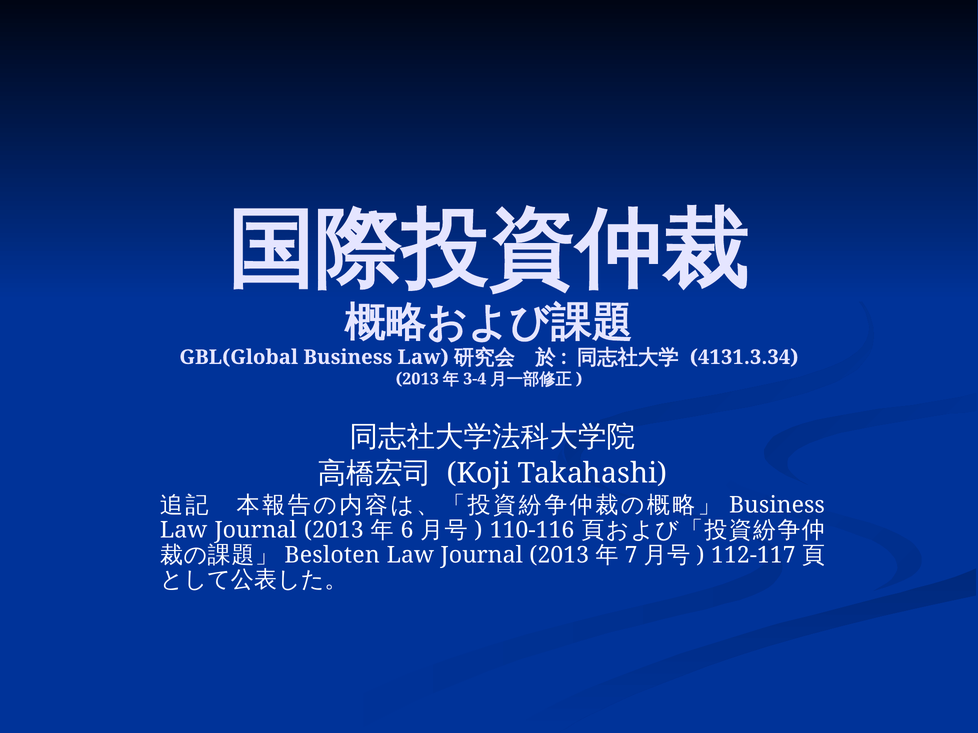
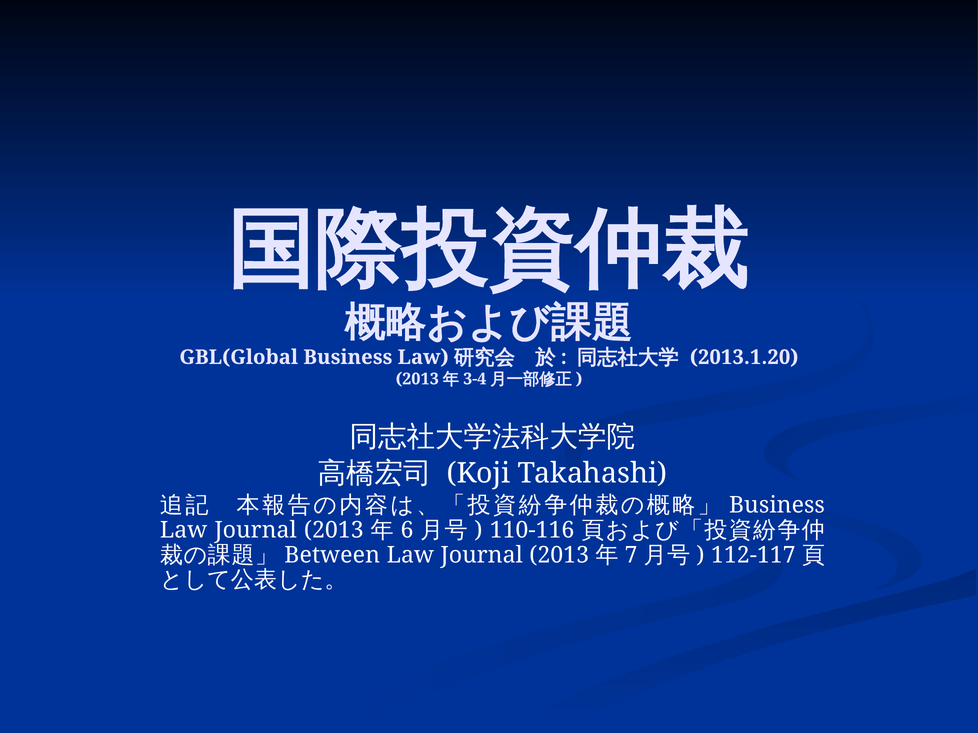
4131.3.34: 4131.3.34 -> 2013.1.20
Besloten: Besloten -> Between
